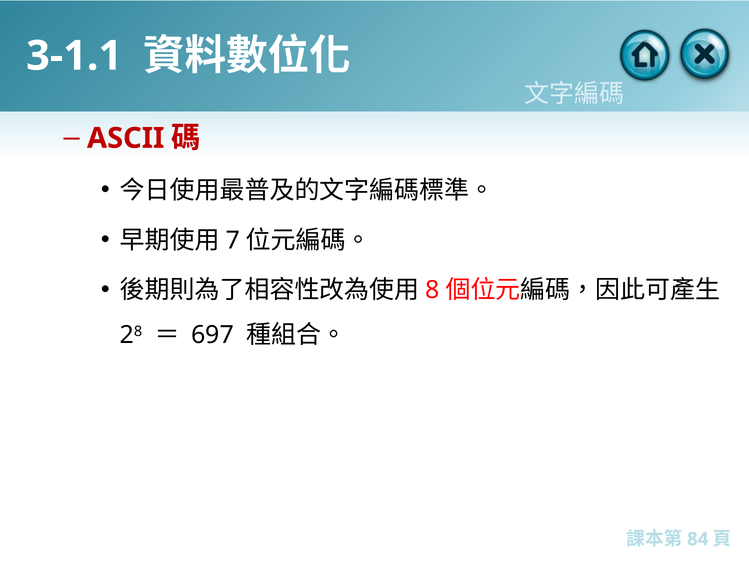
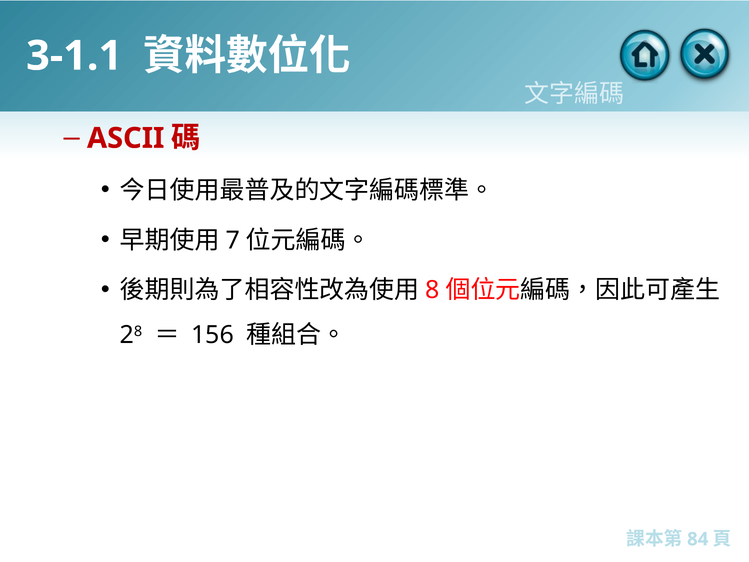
697: 697 -> 156
